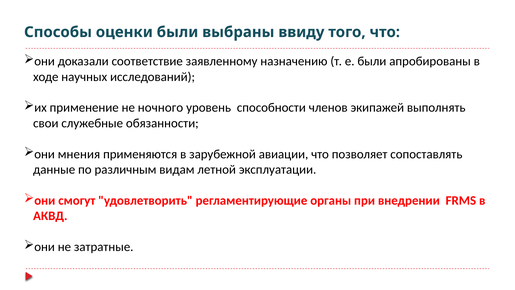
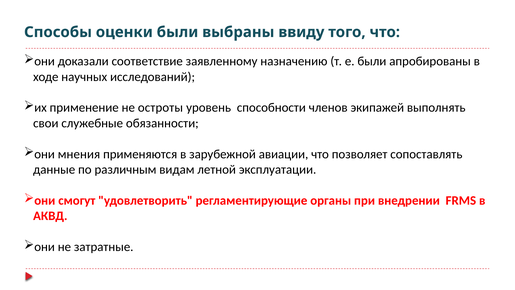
ночного: ночного -> остроты
